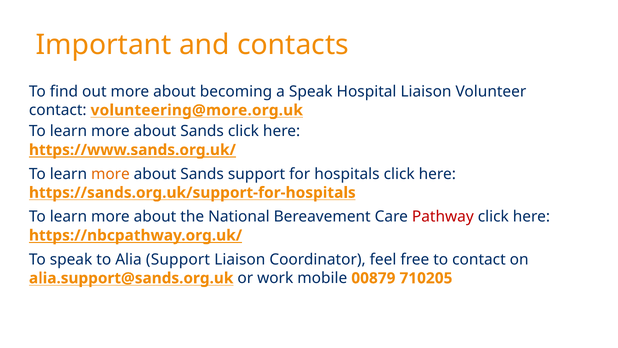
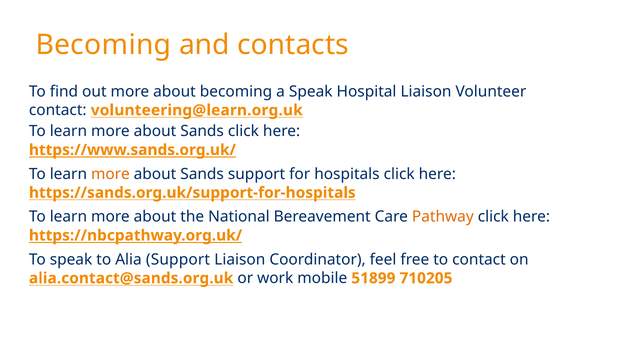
Important at (104, 45): Important -> Becoming
volunteering@more.org.uk: volunteering@more.org.uk -> volunteering@learn.org.uk
Pathway colour: red -> orange
alia.support@sands.org.uk: alia.support@sands.org.uk -> alia.contact@sands.org.uk
00879: 00879 -> 51899
